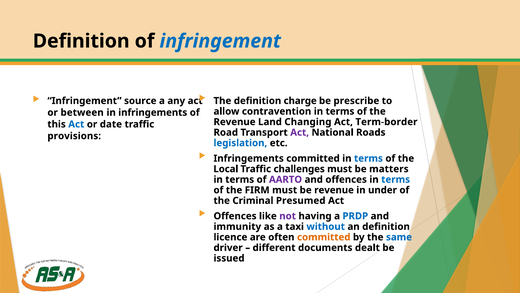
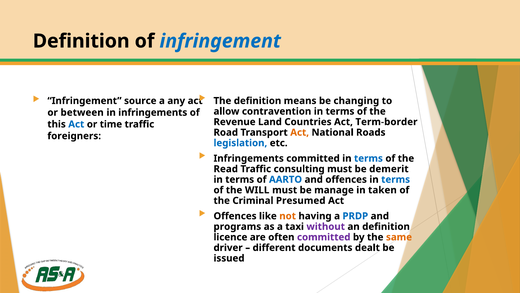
charge: charge -> means
prescribe: prescribe -> changing
Changing: Changing -> Countries
date: date -> time
Act at (300, 132) colour: purple -> orange
provisions: provisions -> foreigners
Local: Local -> Read
challenges: challenges -> consulting
matters: matters -> demerit
AARTO colour: purple -> blue
FIRM: FIRM -> WILL
be revenue: revenue -> manage
under: under -> taken
not colour: purple -> orange
immunity: immunity -> programs
without colour: blue -> purple
committed at (324, 237) colour: orange -> purple
same colour: blue -> orange
